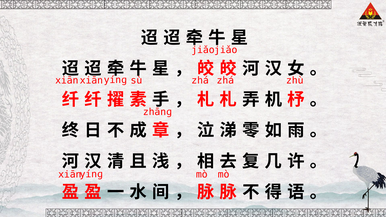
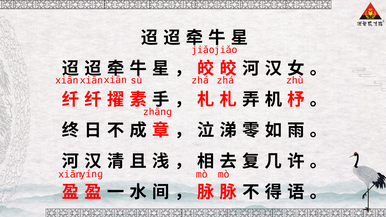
yínɡ at (115, 80): yínɡ -> xiān
